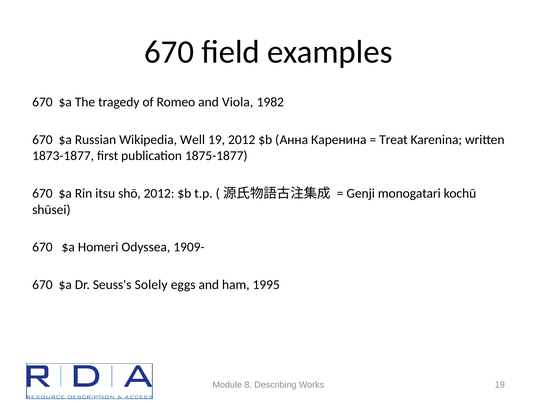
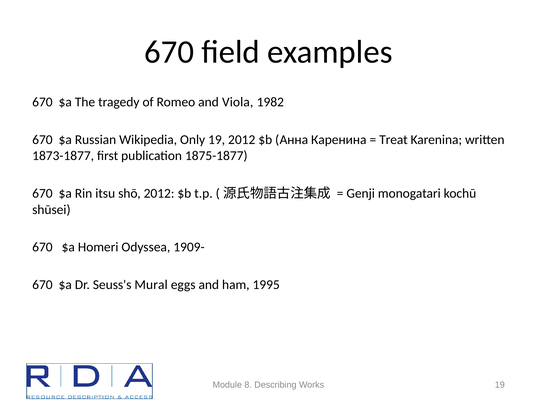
Well: Well -> Only
Solely: Solely -> Mural
